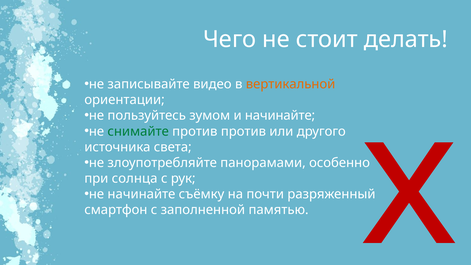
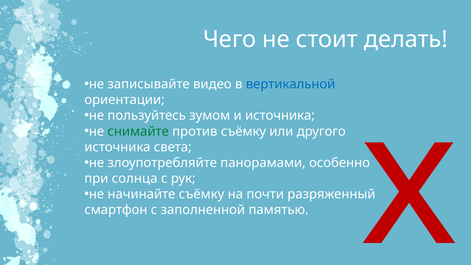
вертикальной colour: orange -> blue
и начинайте: начинайте -> источника
против против: против -> съёмку
